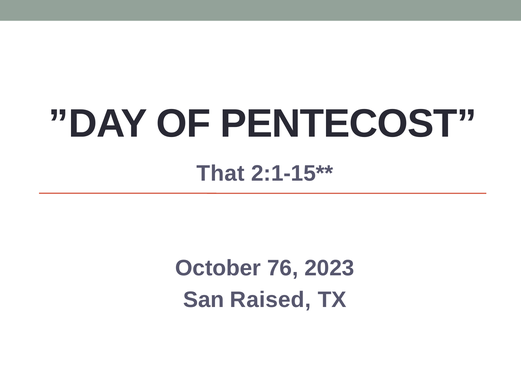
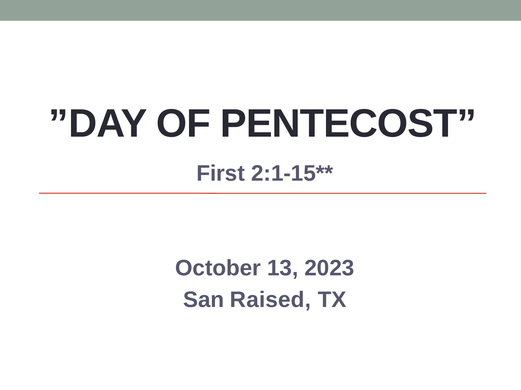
That: That -> First
76: 76 -> 13
